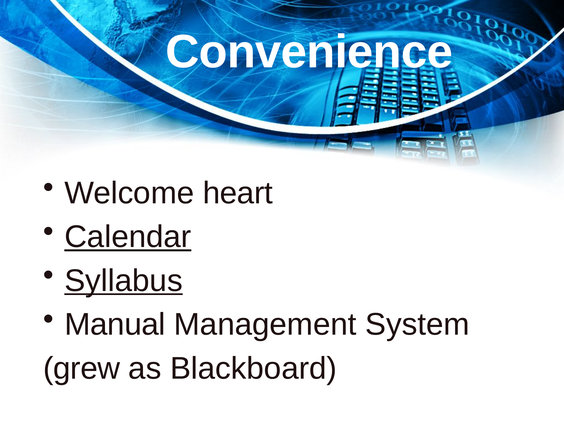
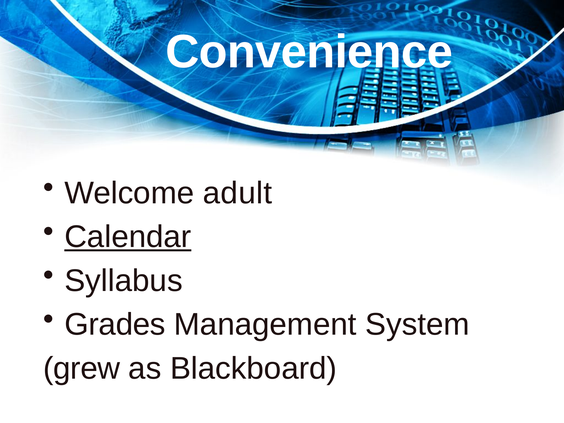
heart: heart -> adult
Syllabus underline: present -> none
Manual: Manual -> Grades
